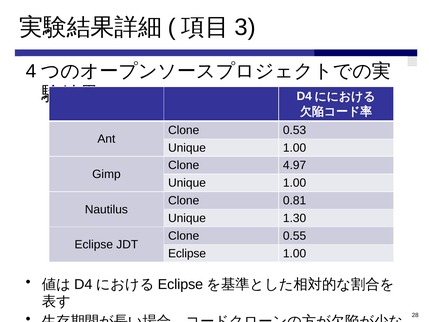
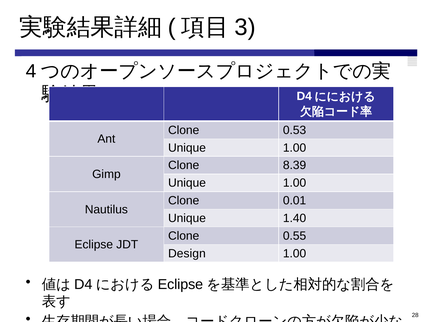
4.97: 4.97 -> 8.39
0.81: 0.81 -> 0.01
1.30: 1.30 -> 1.40
Eclipse at (187, 253): Eclipse -> Design
